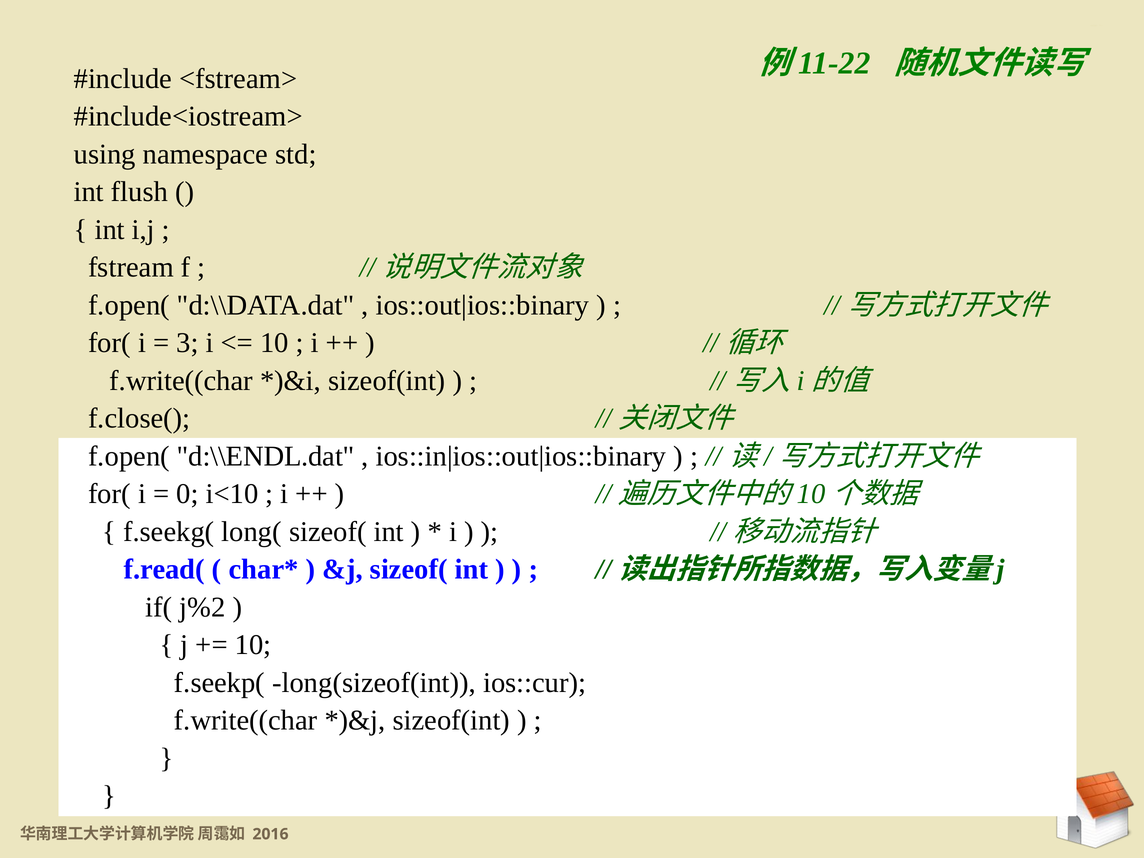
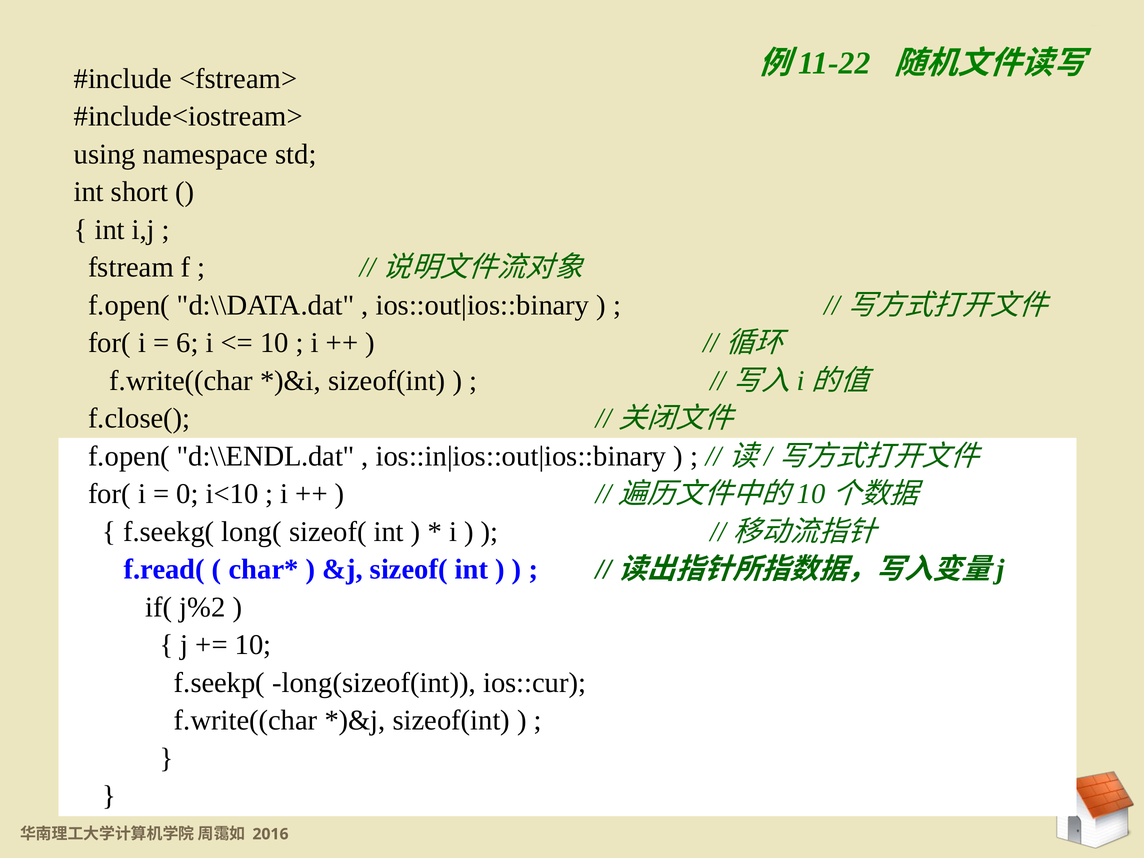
flush: flush -> short
3: 3 -> 6
